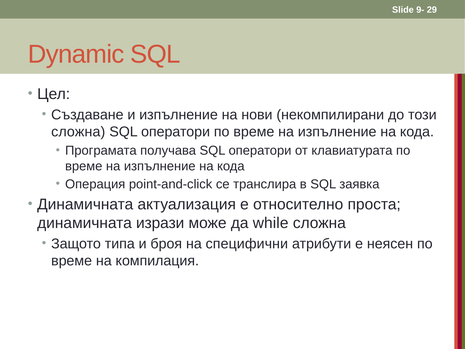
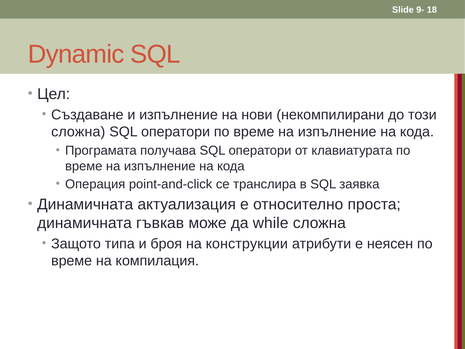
29: 29 -> 18
изрази: изрази -> гъвкав
специфични: специфични -> конструкции
